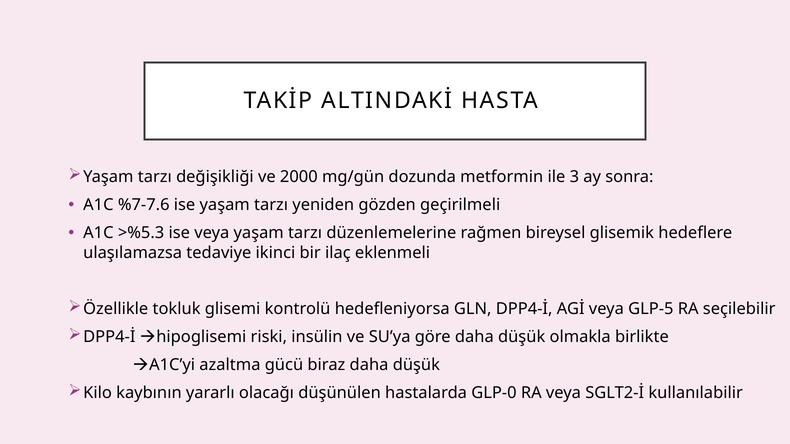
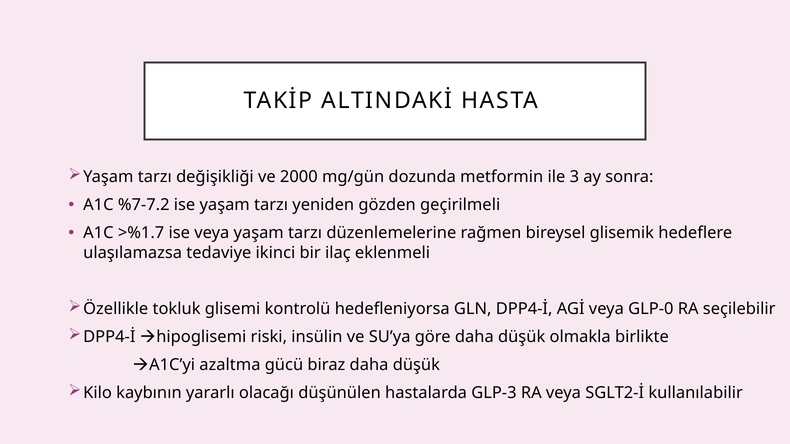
%7-7.6: %7-7.6 -> %7-7.2
>%5.3: >%5.3 -> >%1.7
GLP-5: GLP-5 -> GLP-0
GLP-0: GLP-0 -> GLP-3
